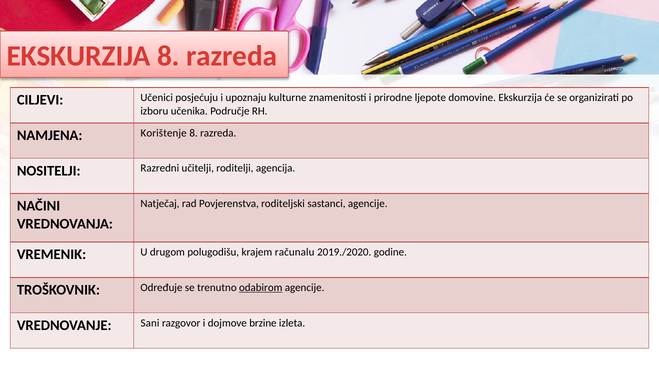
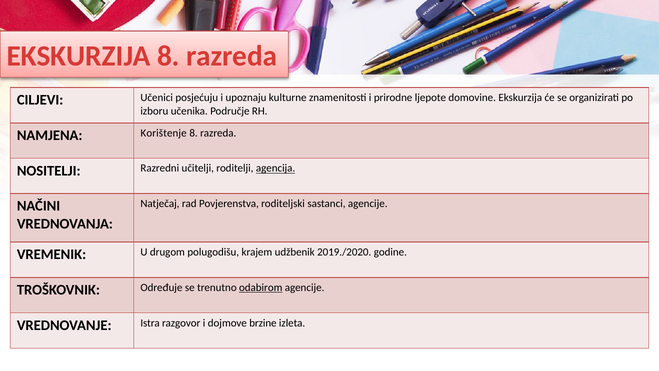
agencija underline: none -> present
računalu: računalu -> udžbenik
Sani: Sani -> Istra
